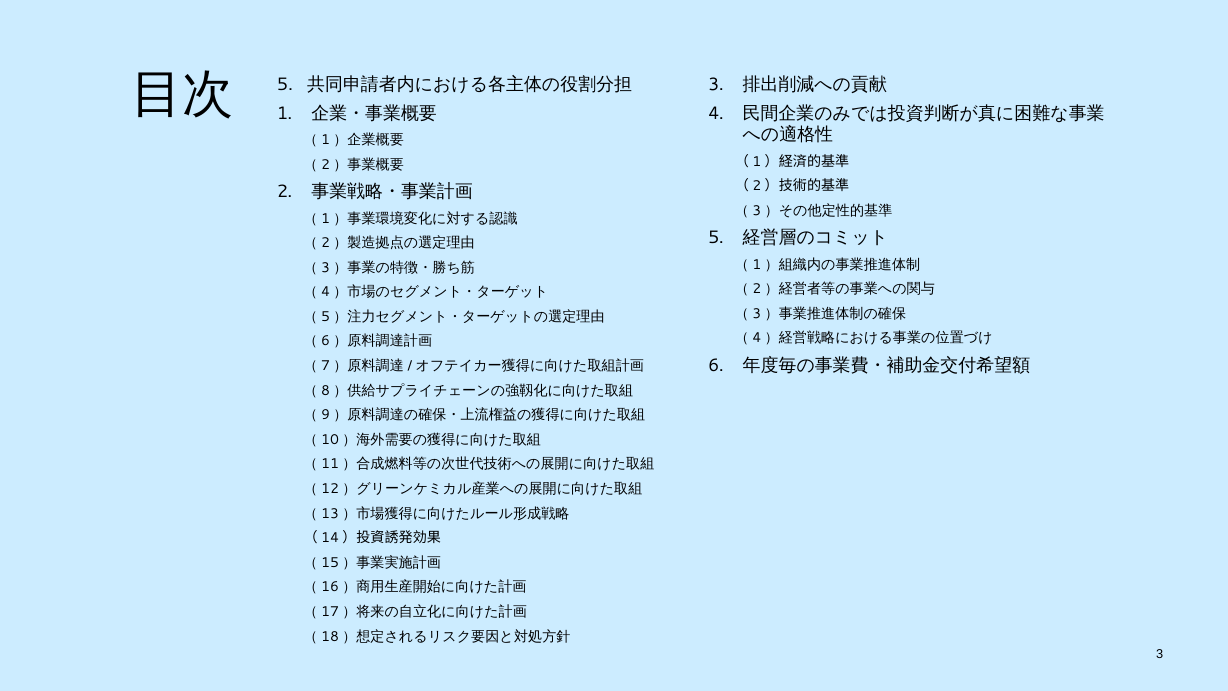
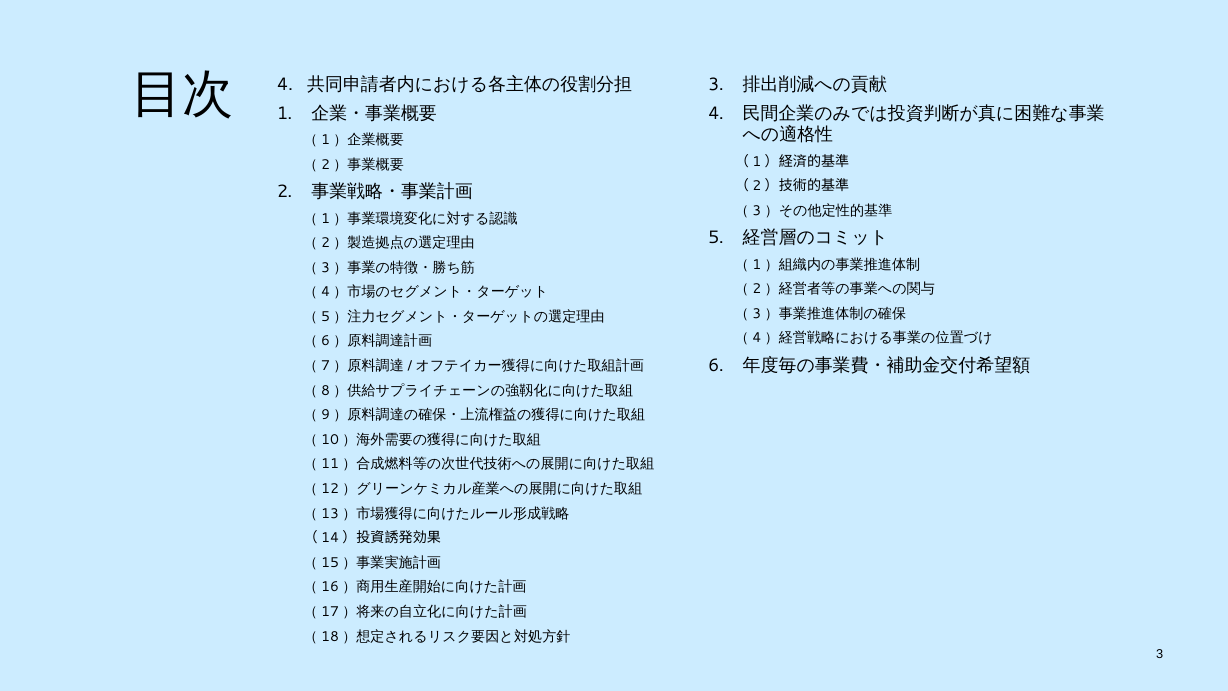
5 at (285, 84): 5 -> 4
